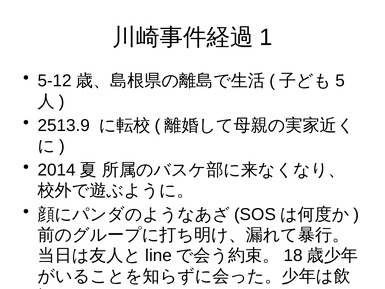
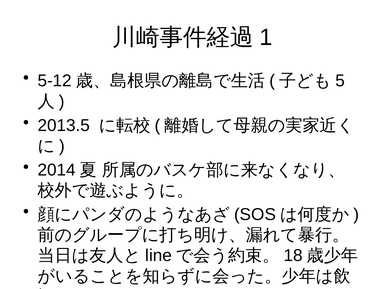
2513.9: 2513.9 -> 2013.5
